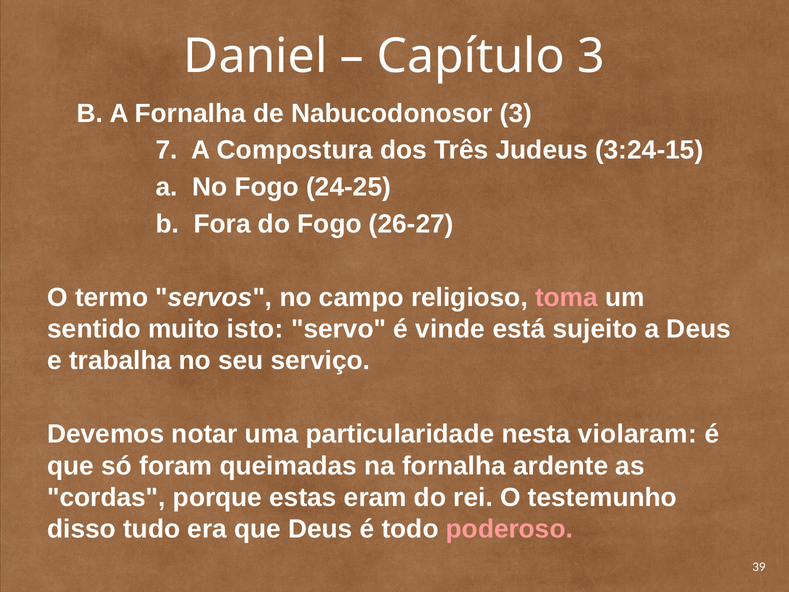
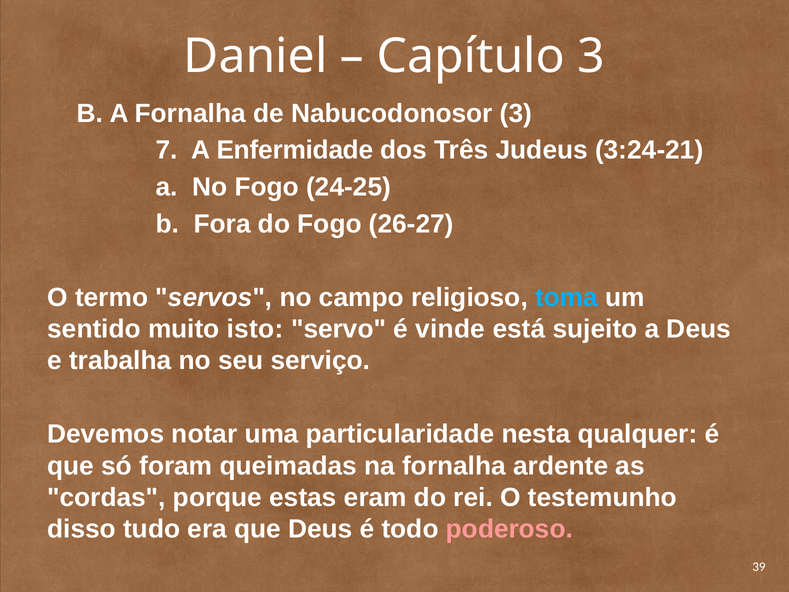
Compostura: Compostura -> Enfermidade
3:24-15: 3:24-15 -> 3:24-21
toma colour: pink -> light blue
violaram: violaram -> qualquer
